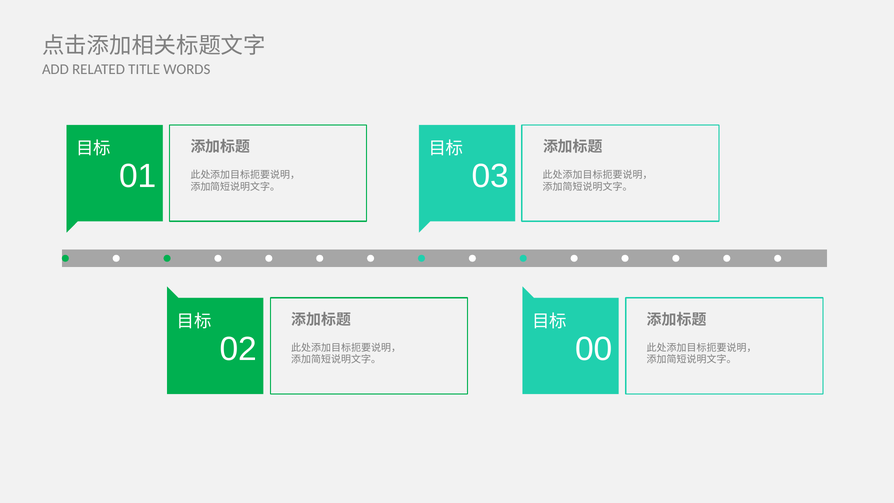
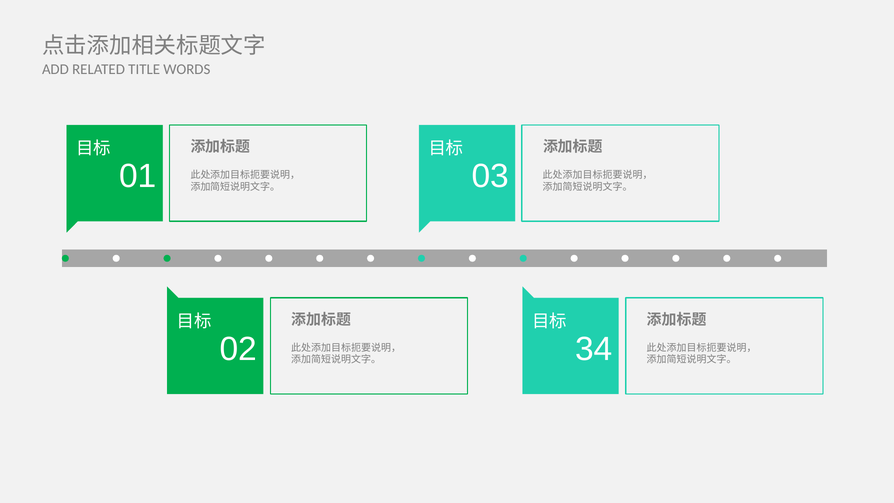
00: 00 -> 34
